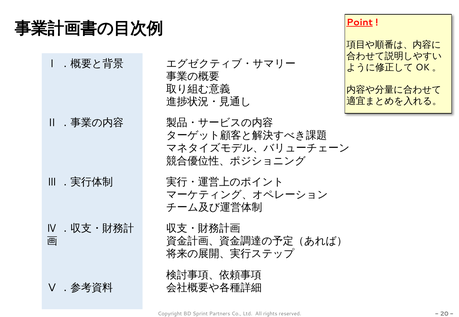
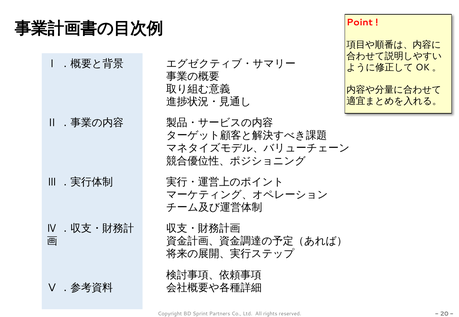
Point underline: present -> none
